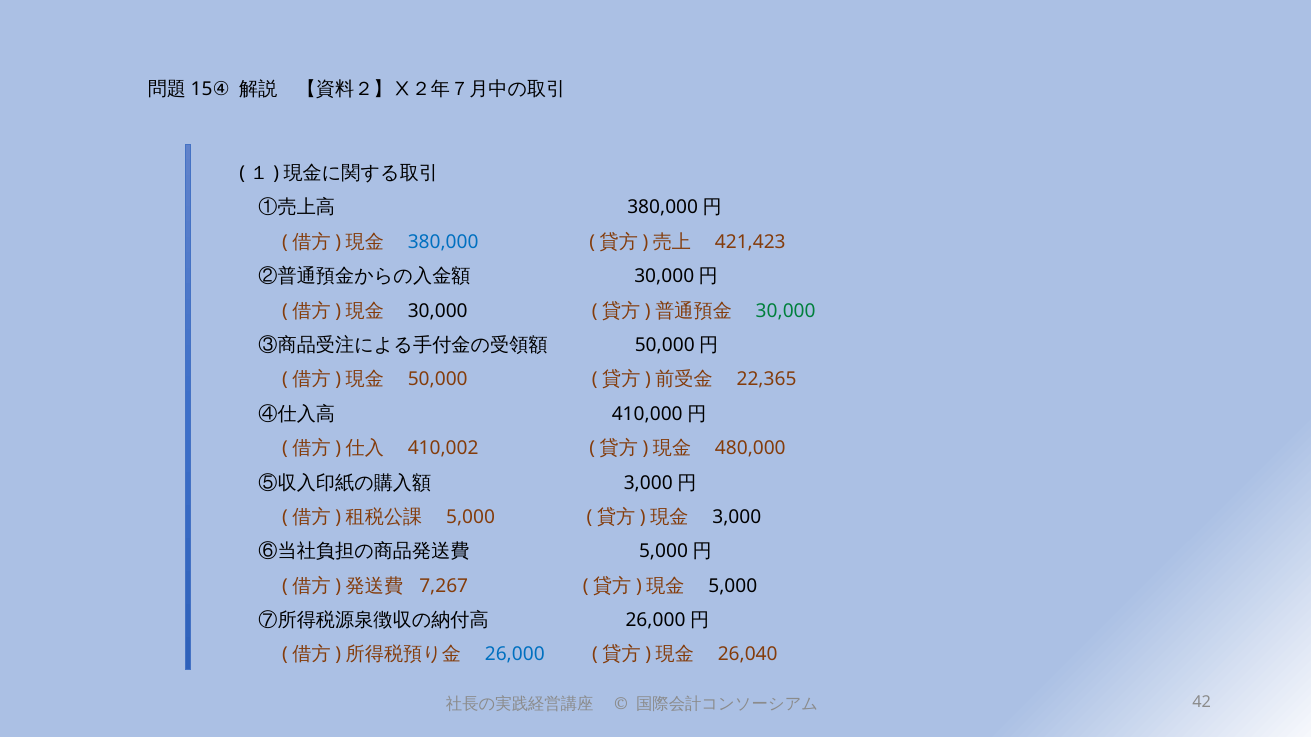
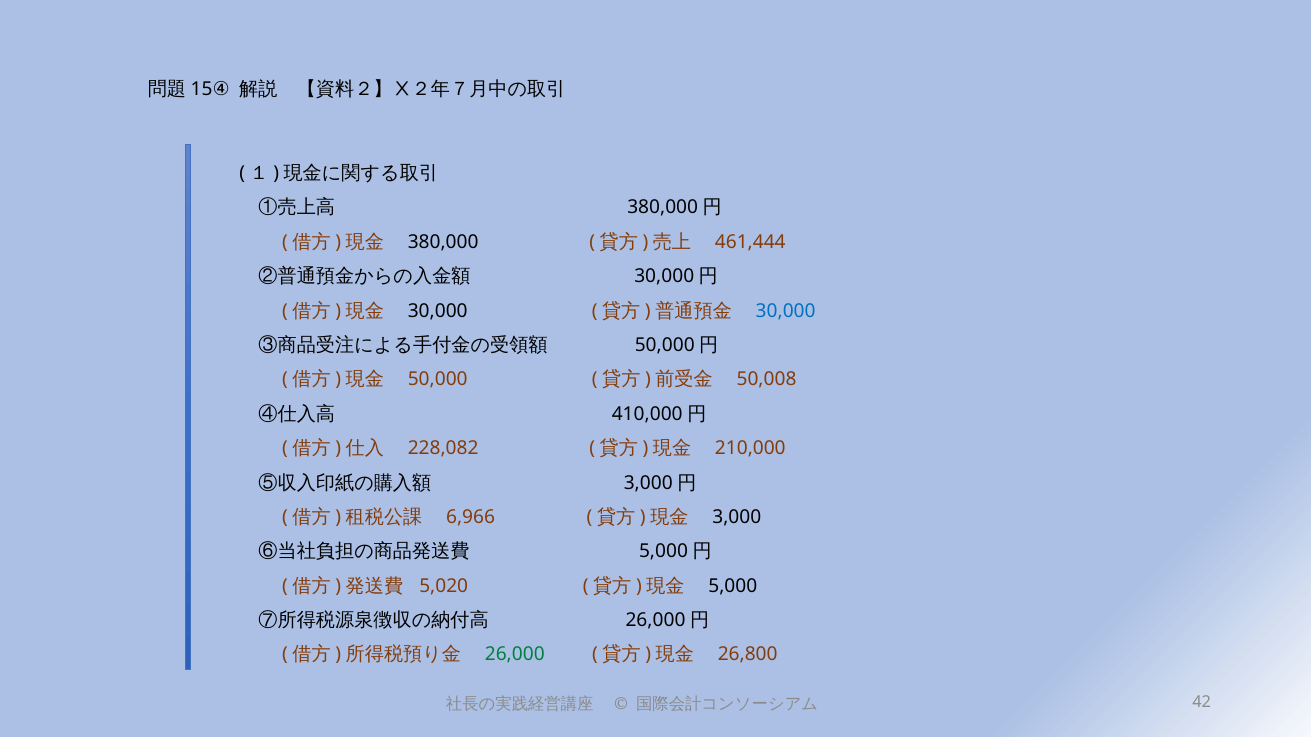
380,000 colour: blue -> black
421,423: 421,423 -> 461,444
30,000 at (786, 311) colour: green -> blue
22,365: 22,365 -> 50,008
410,002: 410,002 -> 228,082
480,000: 480,000 -> 210,000
5,000 at (471, 517): 5,000 -> 6,966
7,267: 7,267 -> 5,020
26,000 colour: blue -> green
26,040: 26,040 -> 26,800
